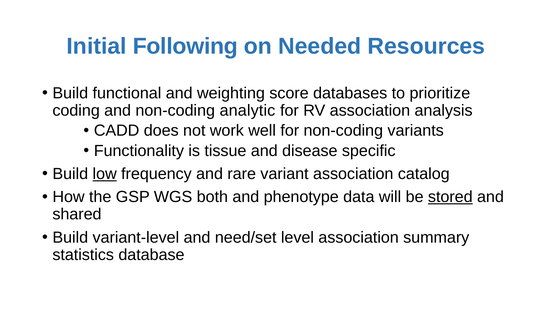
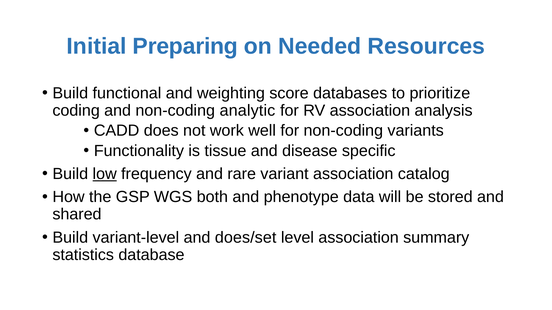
Following: Following -> Preparing
stored underline: present -> none
need/set: need/set -> does/set
